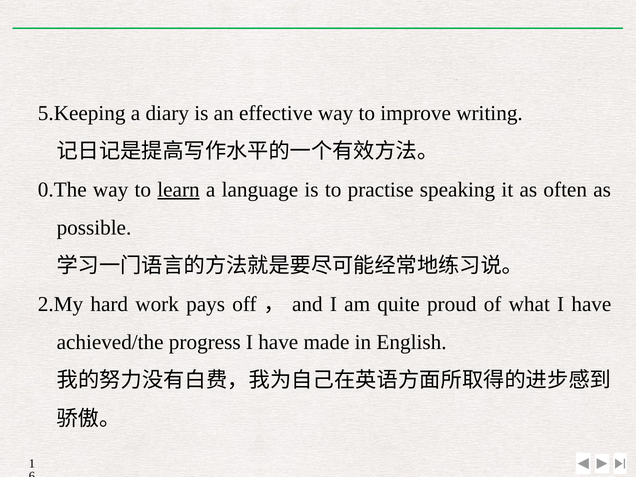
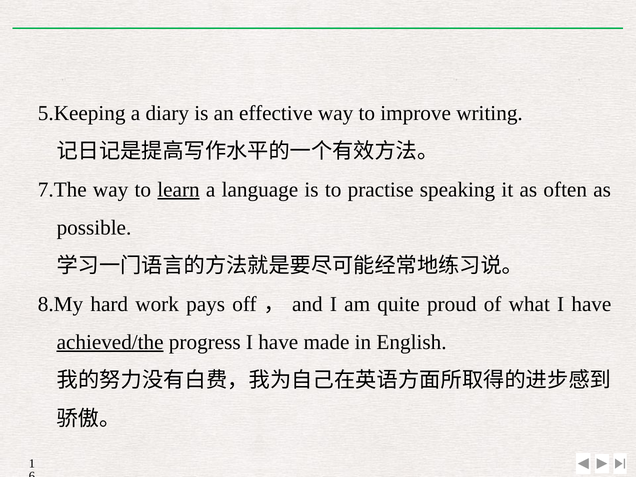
0.The: 0.The -> 7.The
2.My: 2.My -> 8.My
achieved/the underline: none -> present
